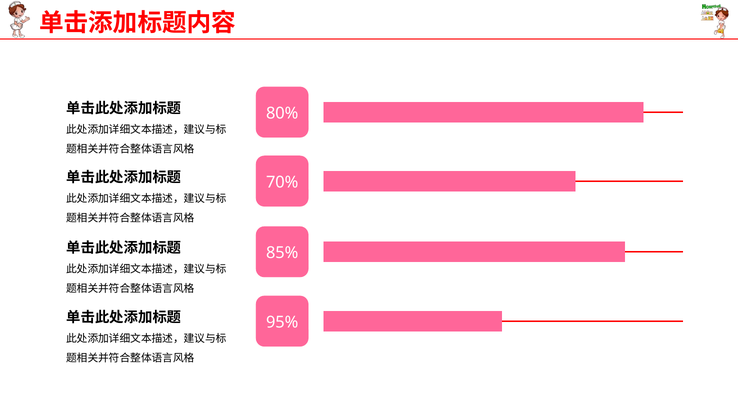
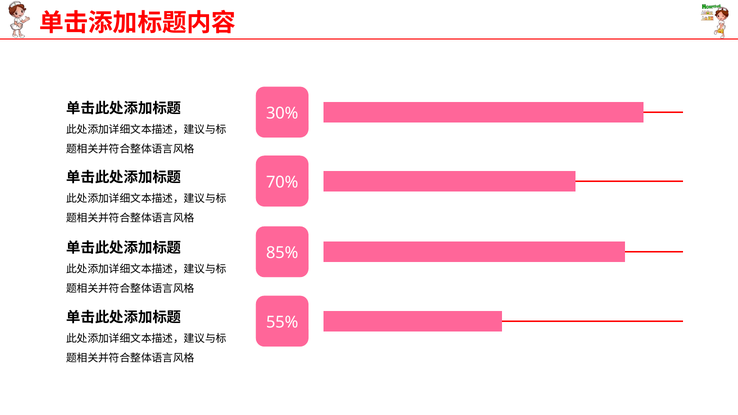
80%: 80% -> 30%
95%: 95% -> 55%
